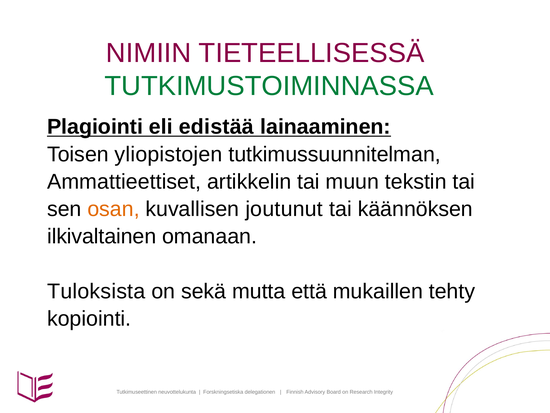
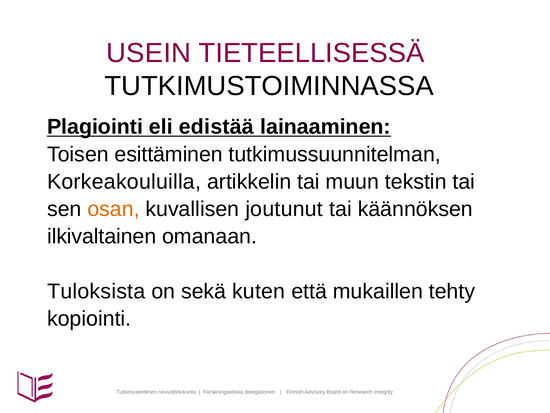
NIMIIN: NIMIIN -> USEIN
TUTKIMUSTOIMINNASSA colour: green -> black
yliopistojen: yliopistojen -> esittäminen
Ammattieettiset: Ammattieettiset -> Korkeakouluilla
mutta: mutta -> kuten
